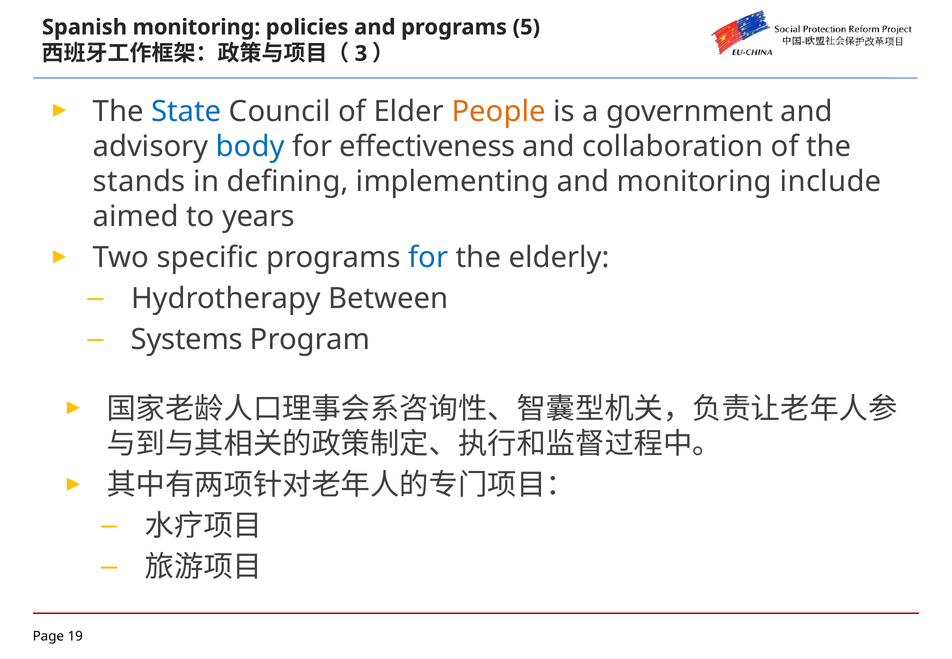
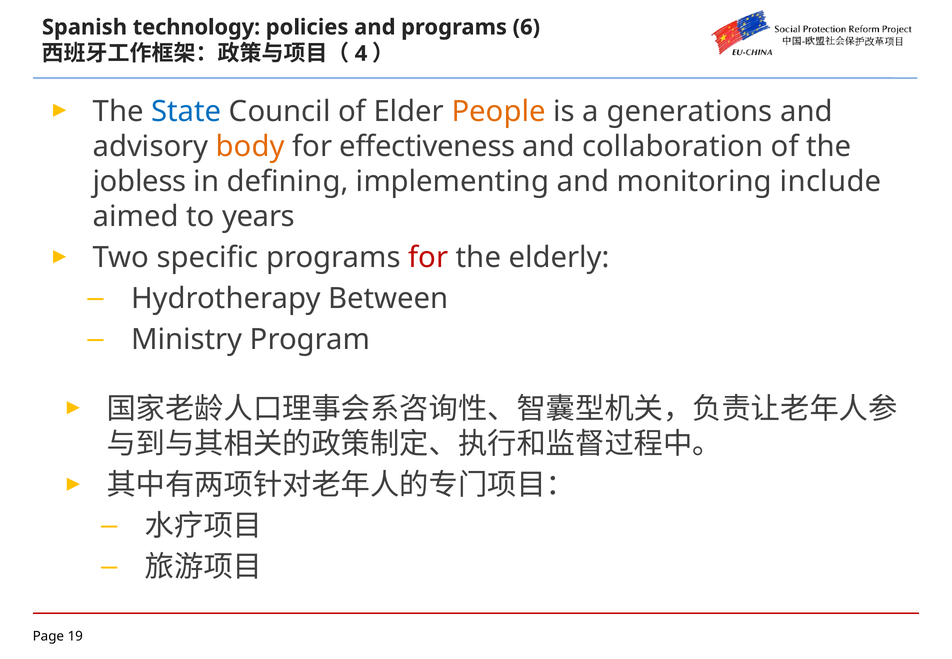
Spanish monitoring: monitoring -> technology
5: 5 -> 6
3: 3 -> 4
government: government -> generations
body colour: blue -> orange
stands: stands -> jobless
for at (428, 258) colour: blue -> red
Systems: Systems -> Ministry
